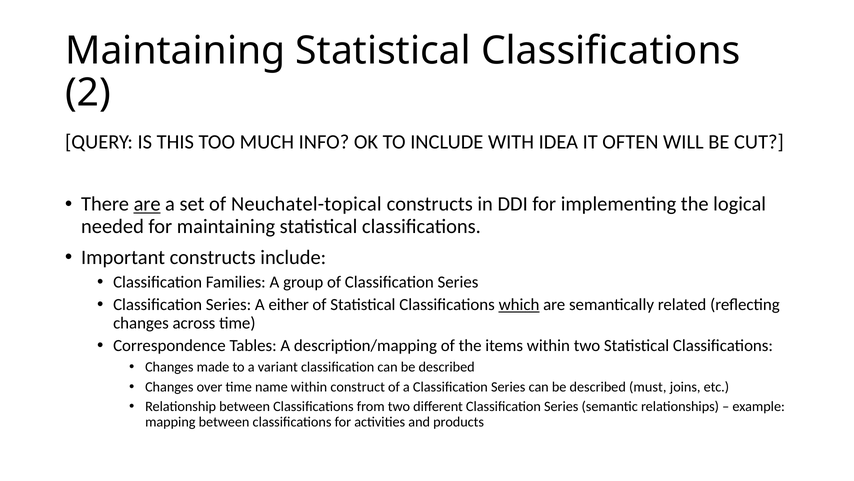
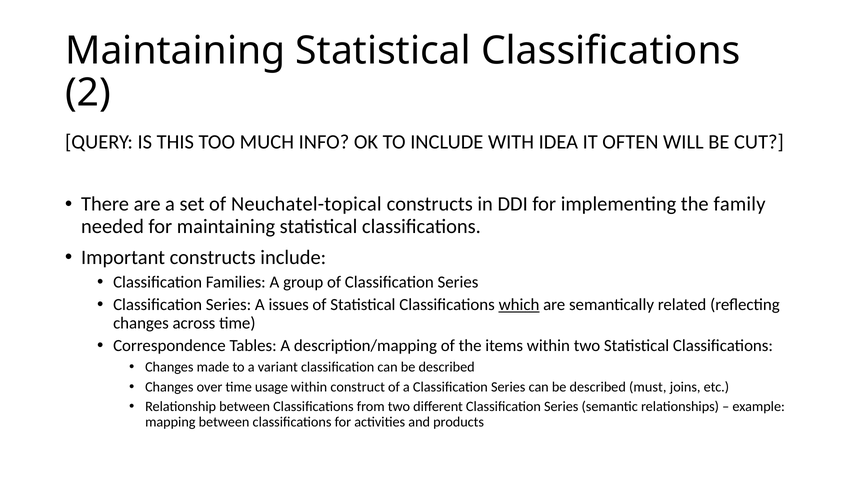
are at (147, 204) underline: present -> none
logical: logical -> family
either: either -> issues
name: name -> usage
